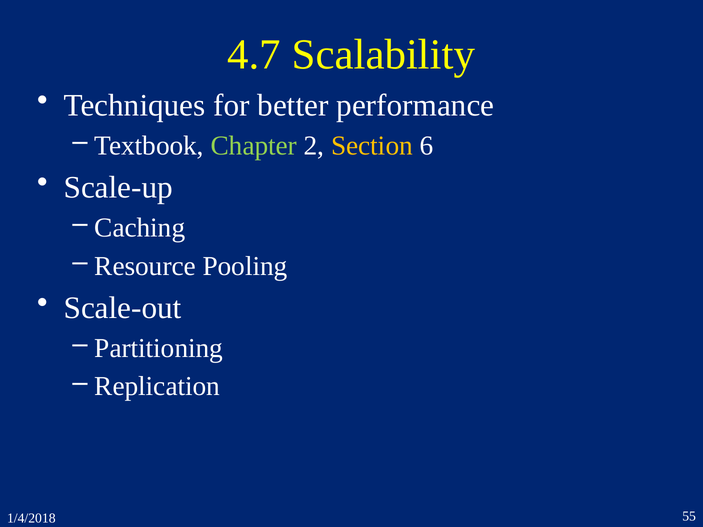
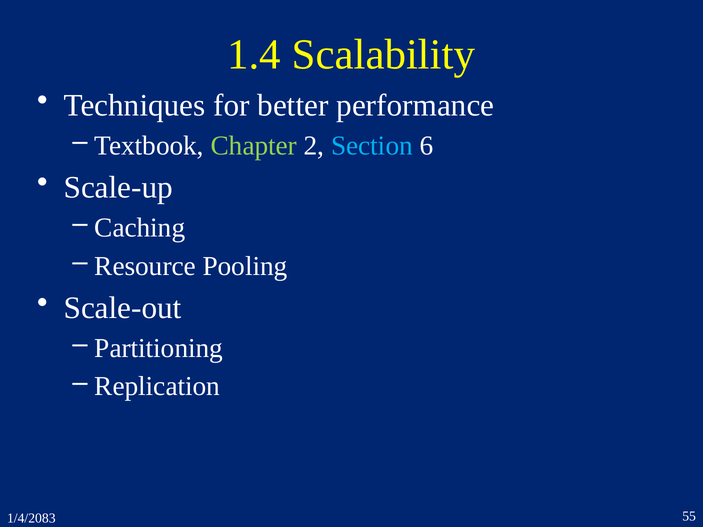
4.7: 4.7 -> 1.4
Section colour: yellow -> light blue
1/4/2018: 1/4/2018 -> 1/4/2083
